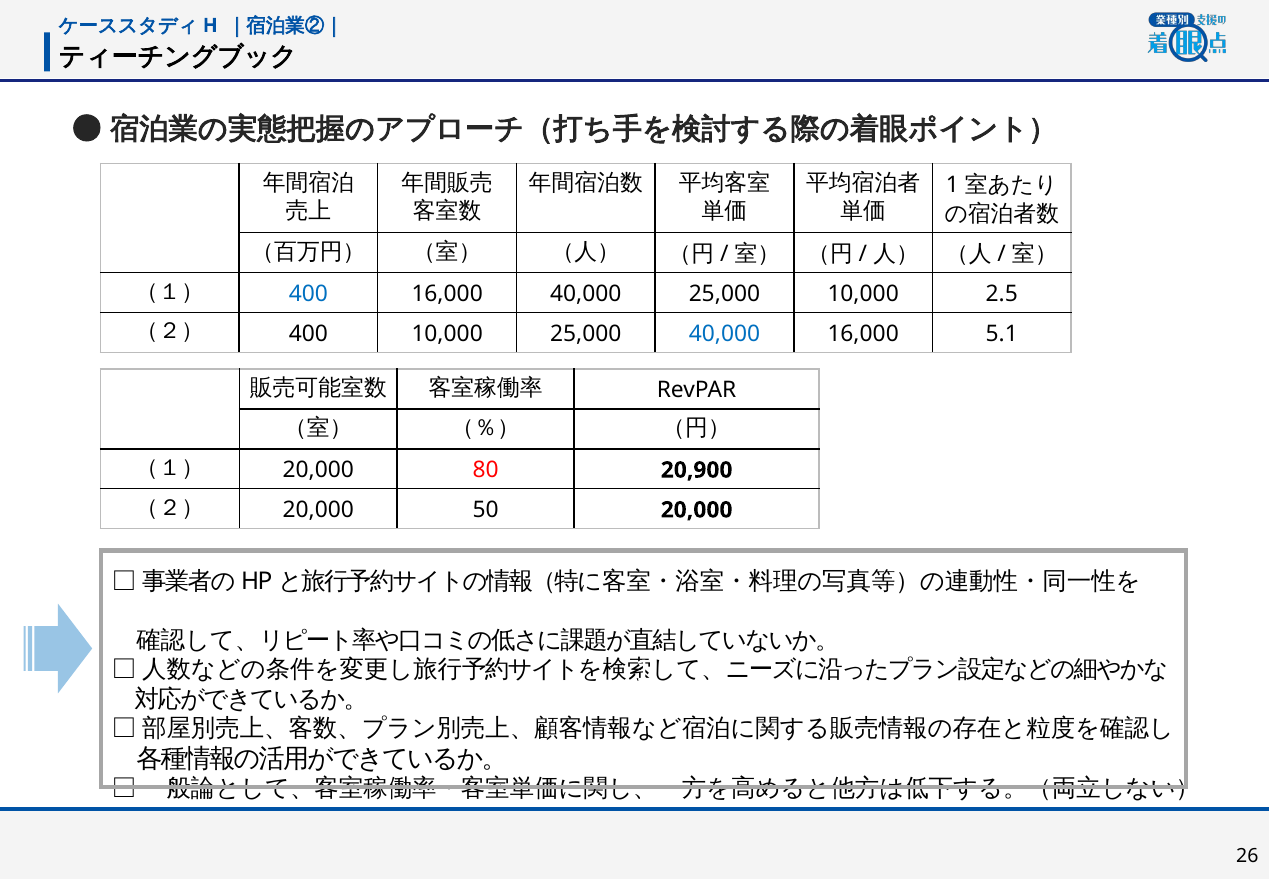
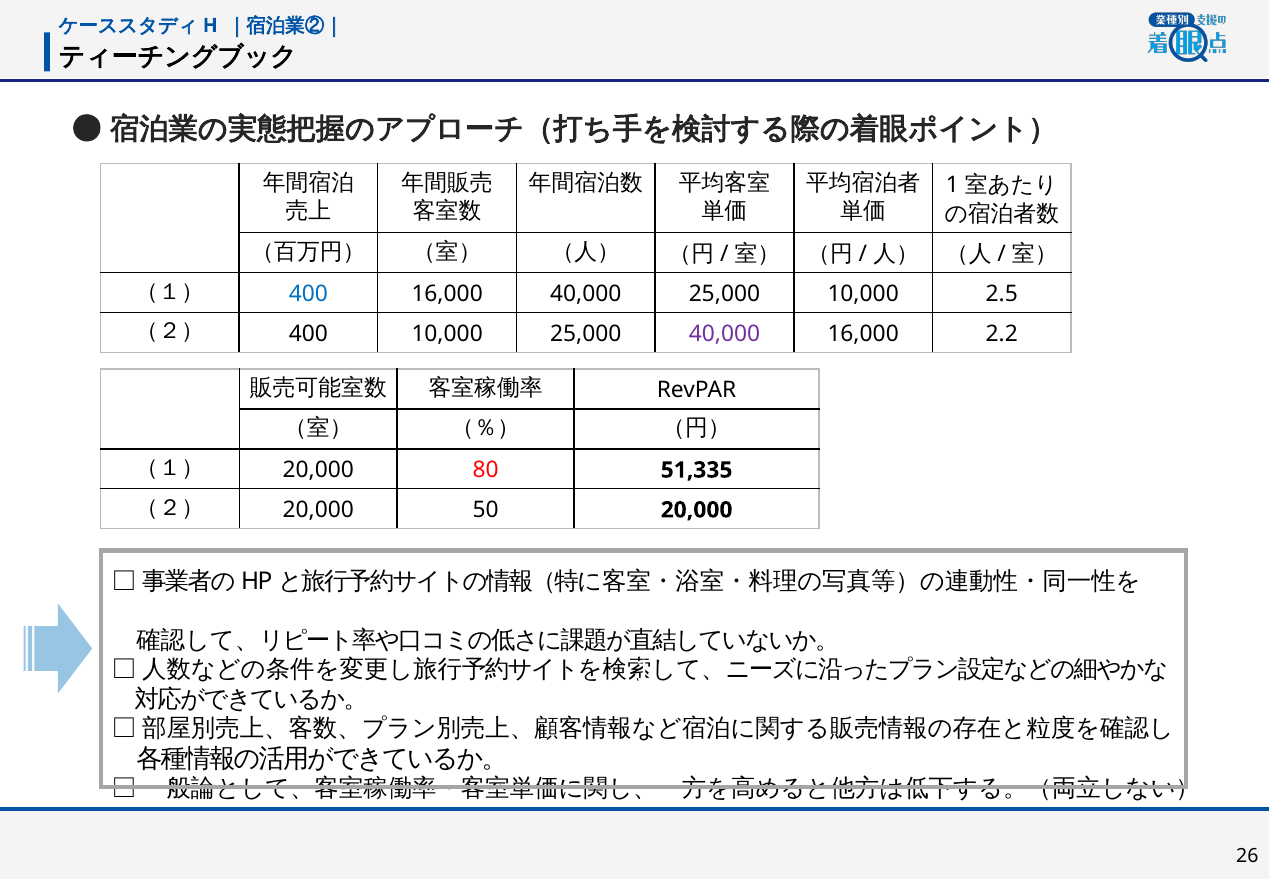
40,000 at (725, 334) colour: blue -> purple
5.1: 5.1 -> 2.2
20,900: 20,900 -> 51,335
